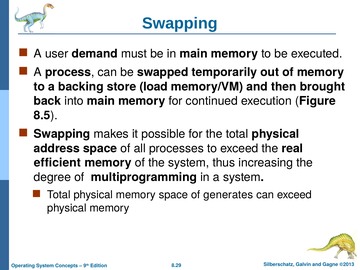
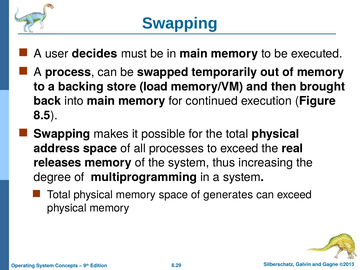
demand: demand -> decides
efficient: efficient -> releases
